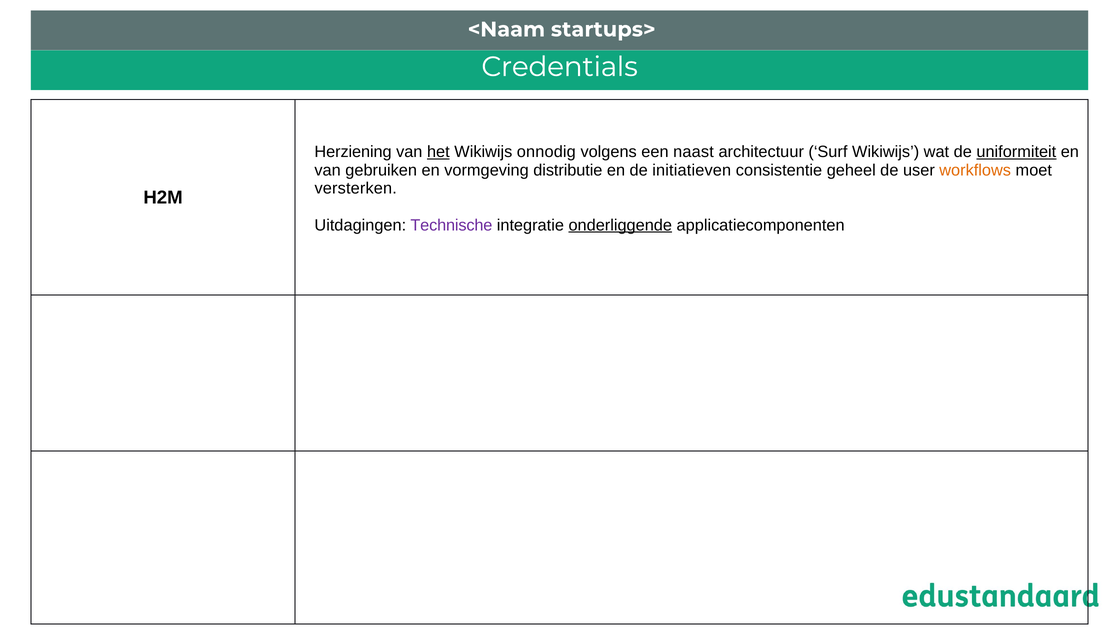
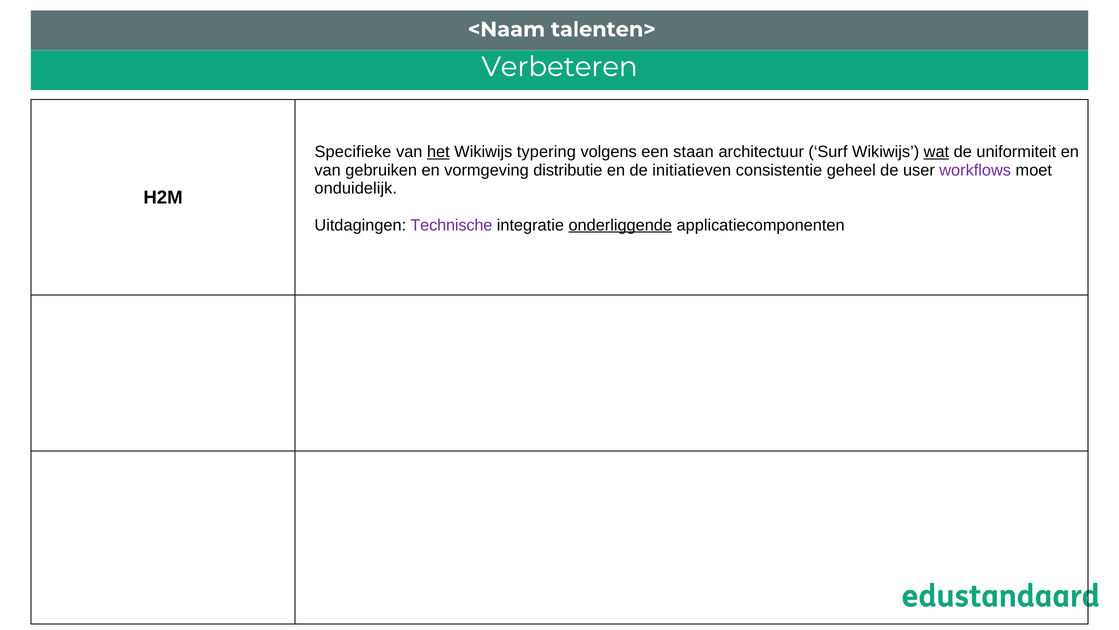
startups>: startups> -> talenten>
Credentials: Credentials -> Verbeteren
Herziening: Herziening -> Specifieke
onnodig: onnodig -> typering
naast: naast -> staan
wat underline: none -> present
uniformiteit underline: present -> none
workflows colour: orange -> purple
versterken: versterken -> onduidelijk
